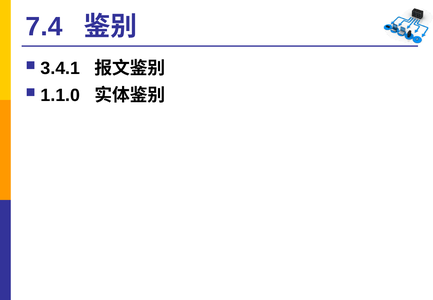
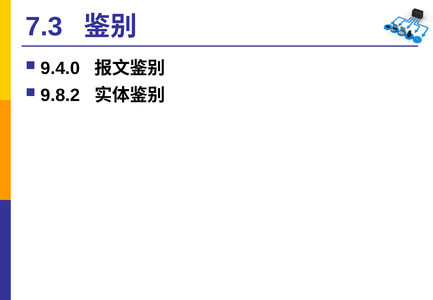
7.4: 7.4 -> 7.3
3.4.1: 3.4.1 -> 9.4.0
1.1.0: 1.1.0 -> 9.8.2
